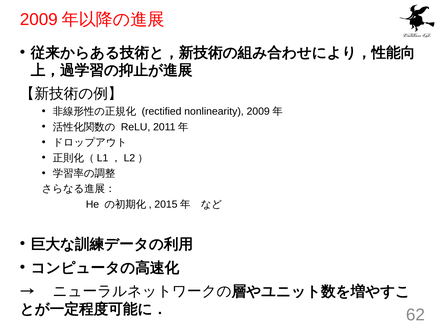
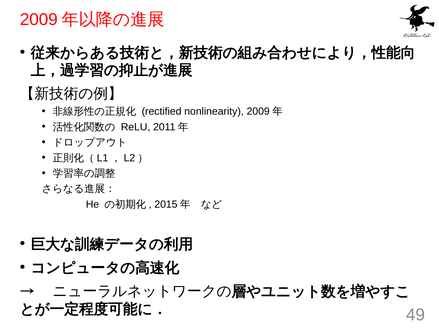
62: 62 -> 49
